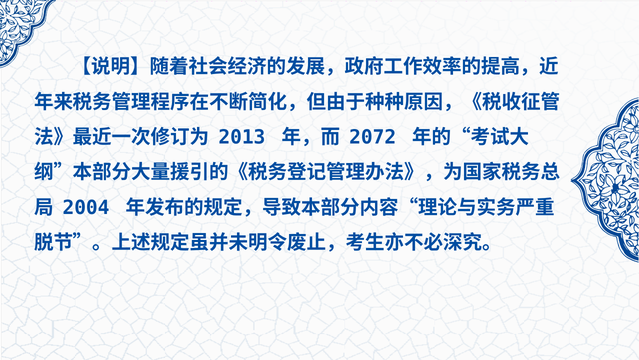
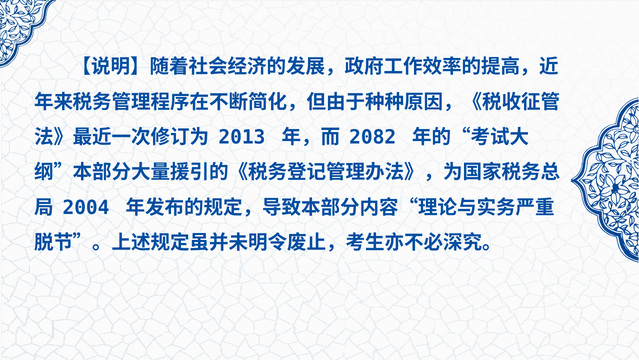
2072: 2072 -> 2082
